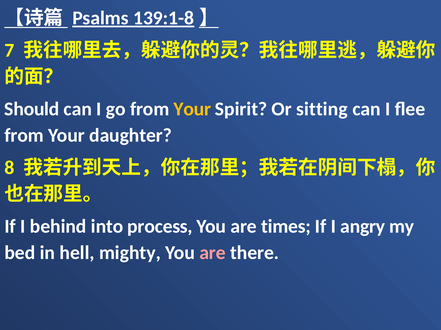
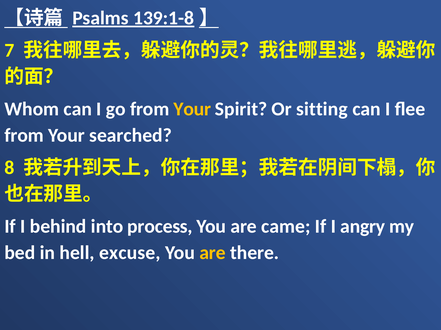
Should: Should -> Whom
daughter: daughter -> searched
times: times -> came
mighty: mighty -> excuse
are at (213, 253) colour: pink -> yellow
